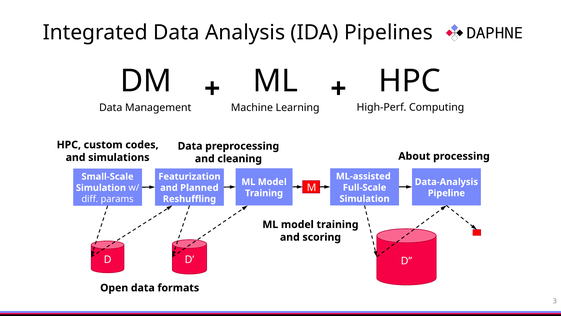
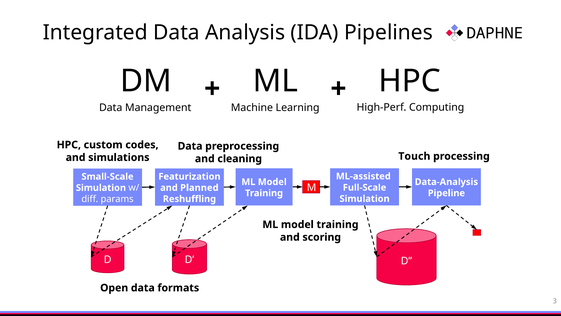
About: About -> Touch
